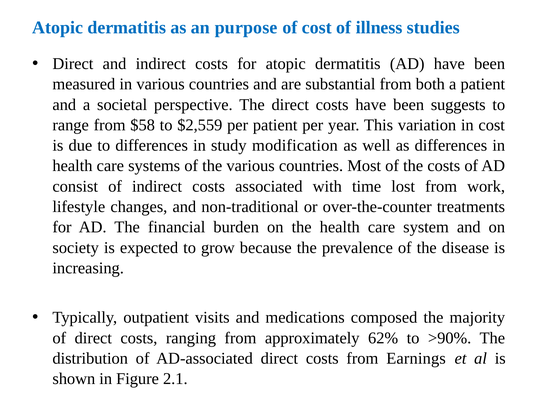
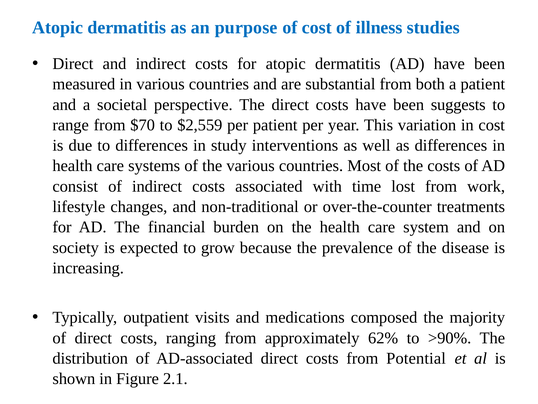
$58: $58 -> $70
modification: modification -> interventions
Earnings: Earnings -> Potential
